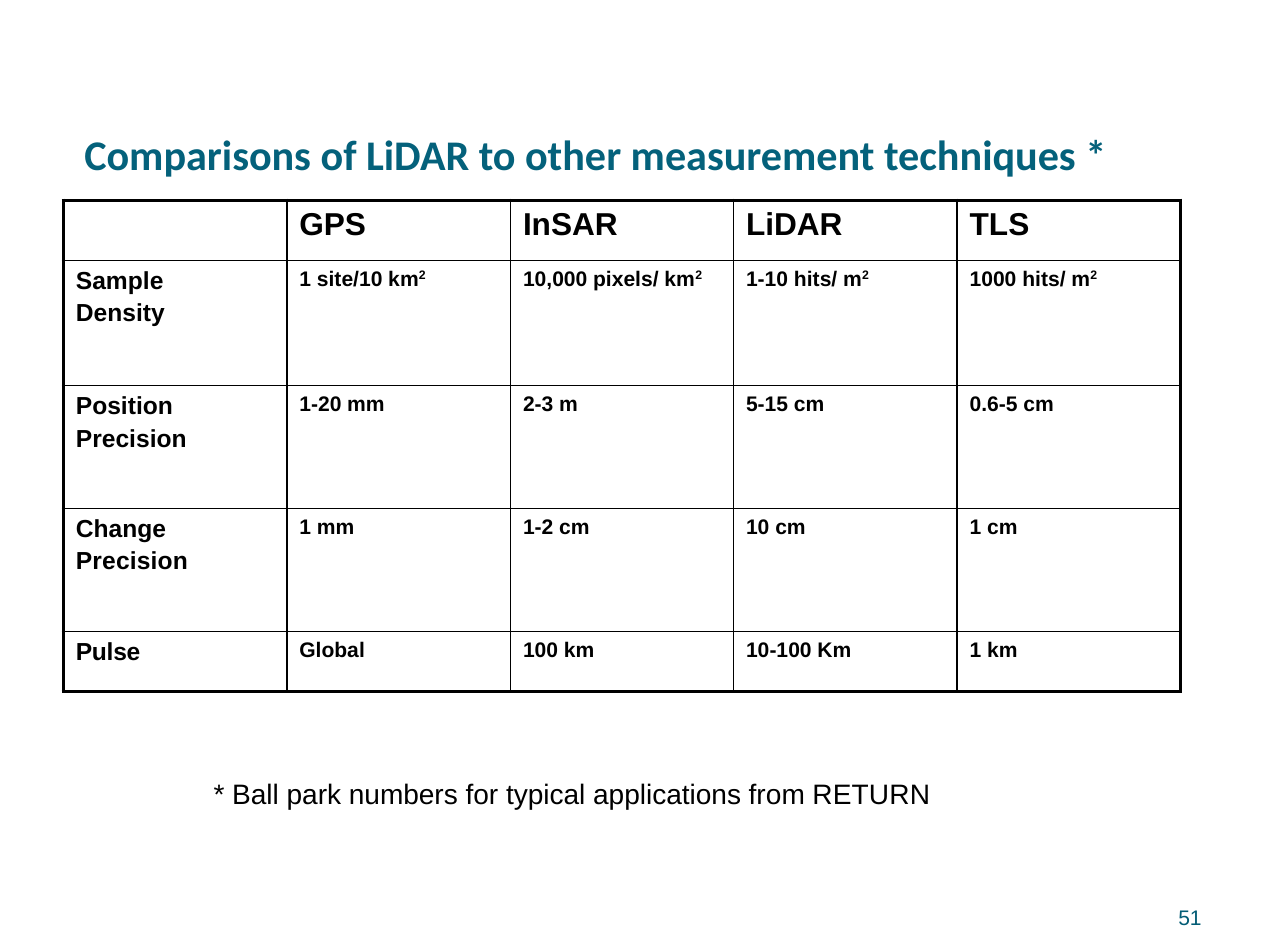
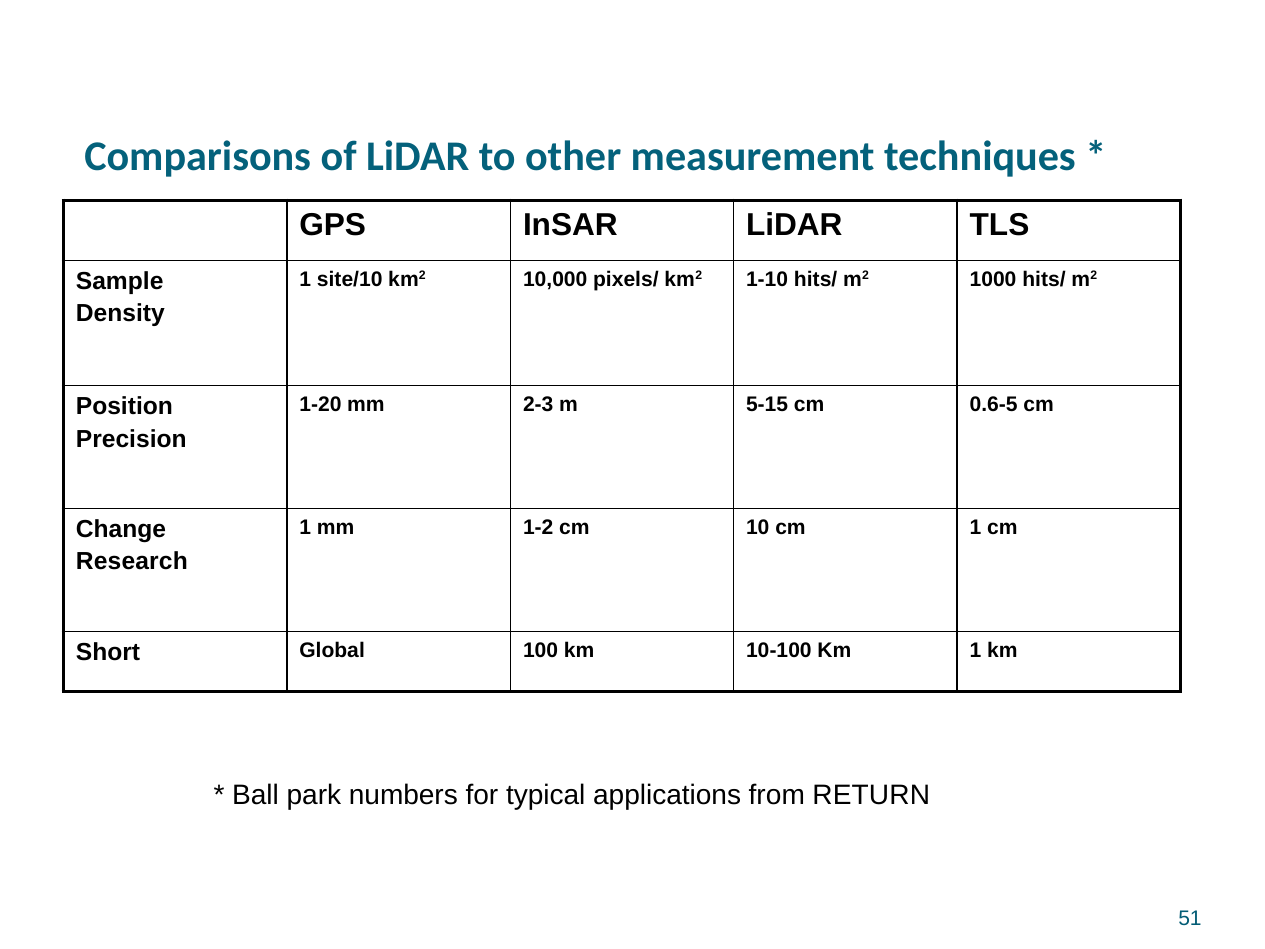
Precision at (132, 562): Precision -> Research
Pulse: Pulse -> Short
